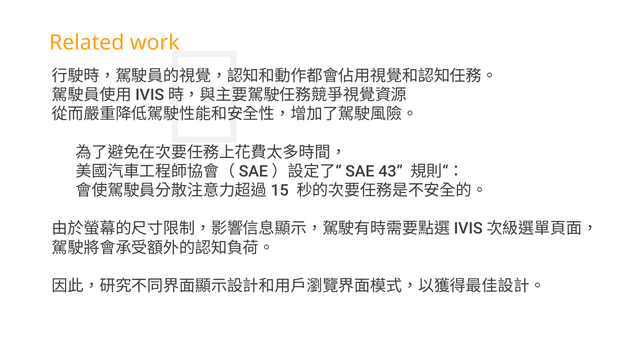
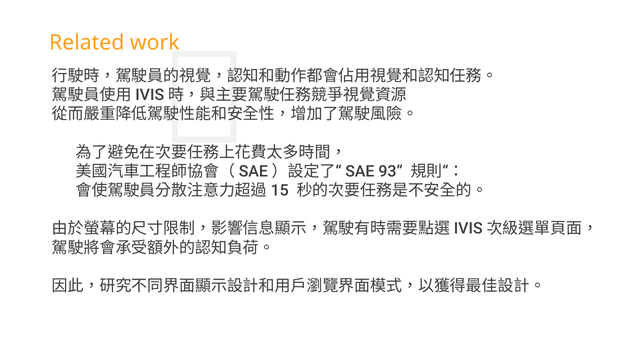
43: 43 -> 93
